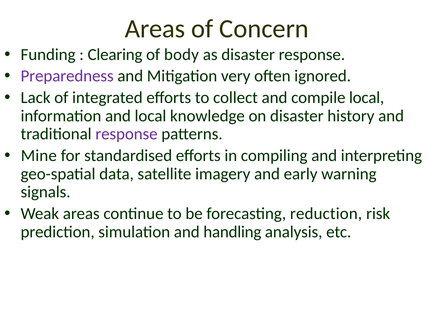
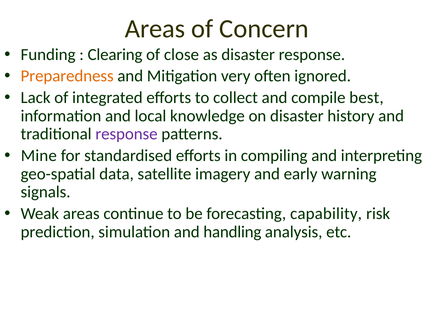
body: body -> close
Preparedness colour: purple -> orange
compile local: local -> best
reduction: reduction -> capability
